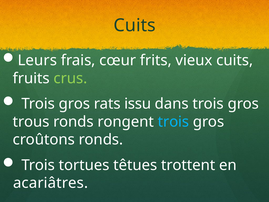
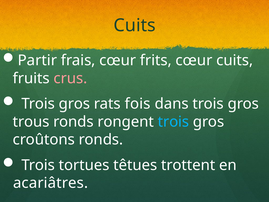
Leurs: Leurs -> Partir
frits vieux: vieux -> cœur
crus colour: light green -> pink
issu: issu -> fois
